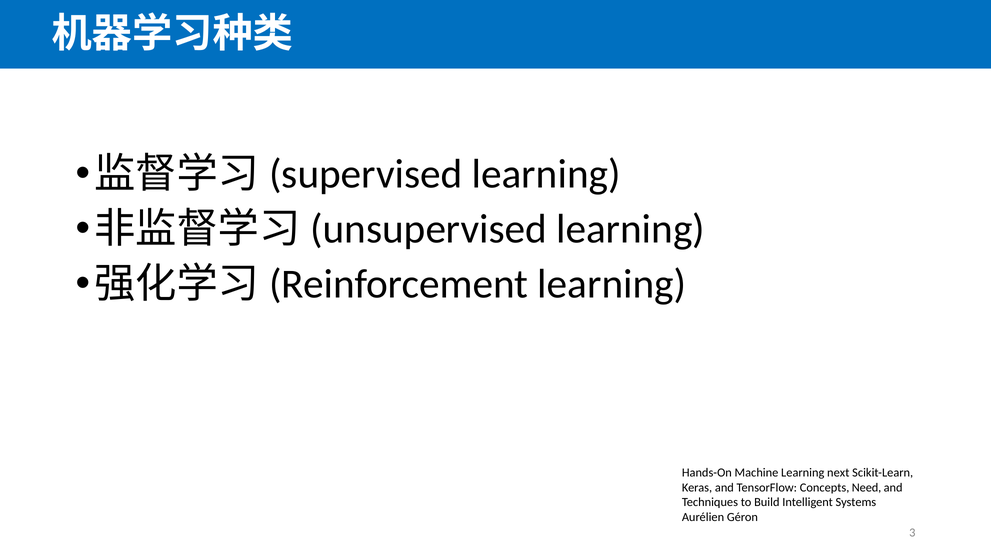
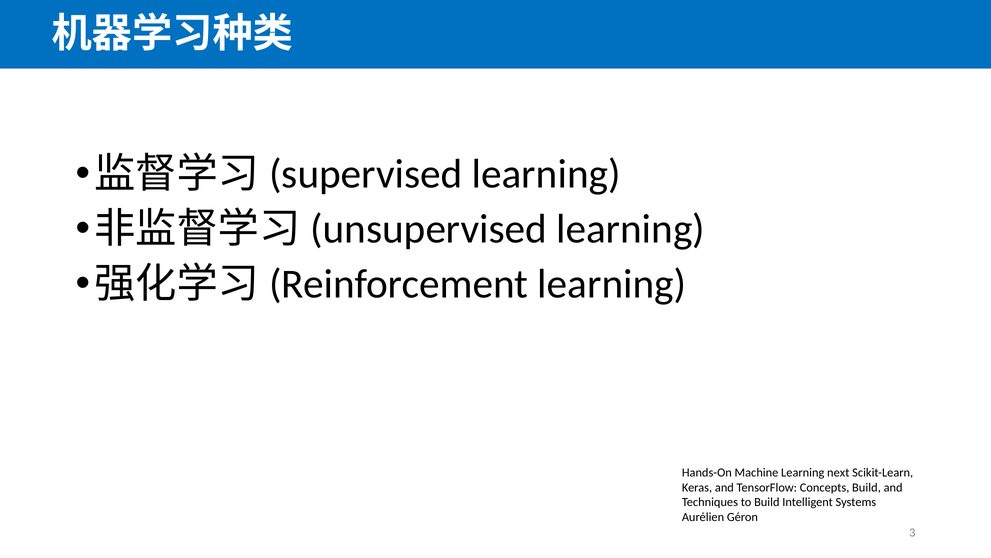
Concepts Need: Need -> Build
